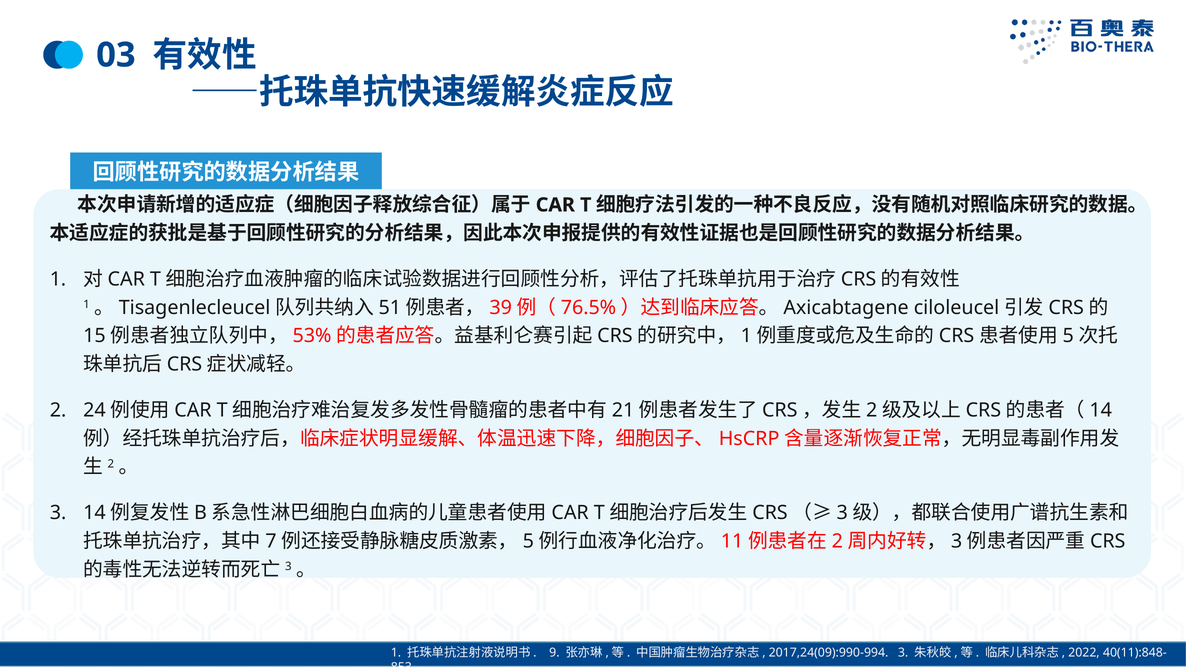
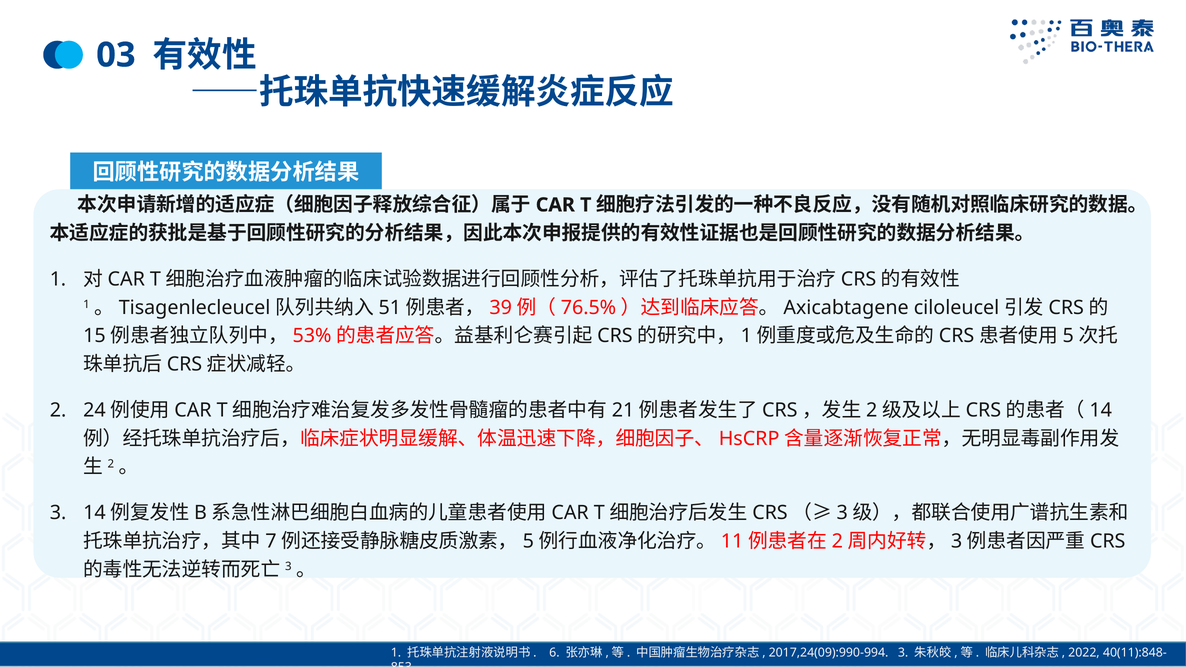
9: 9 -> 6
